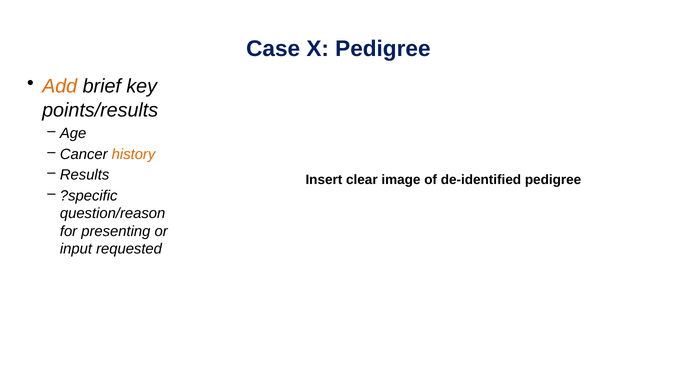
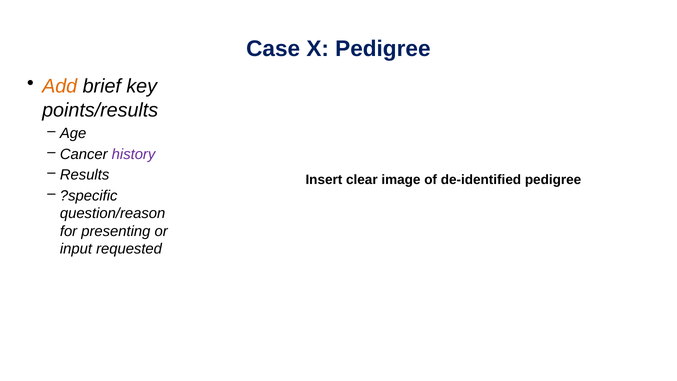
history colour: orange -> purple
